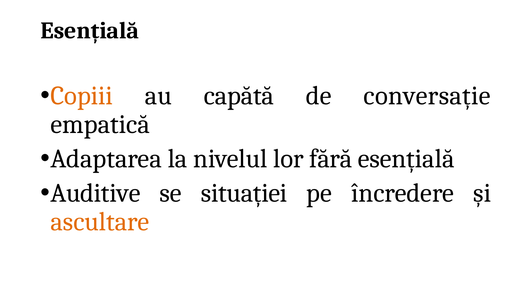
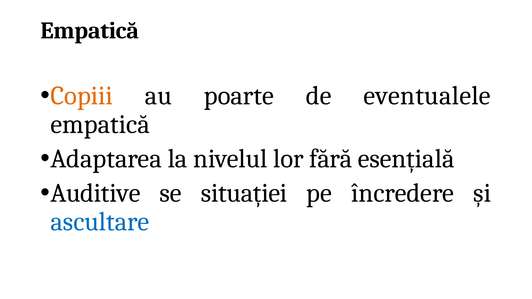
Esențială at (90, 31): Esențială -> Empatică
capătă: capătă -> poarte
conversație: conversație -> eventualele
ascultare colour: orange -> blue
